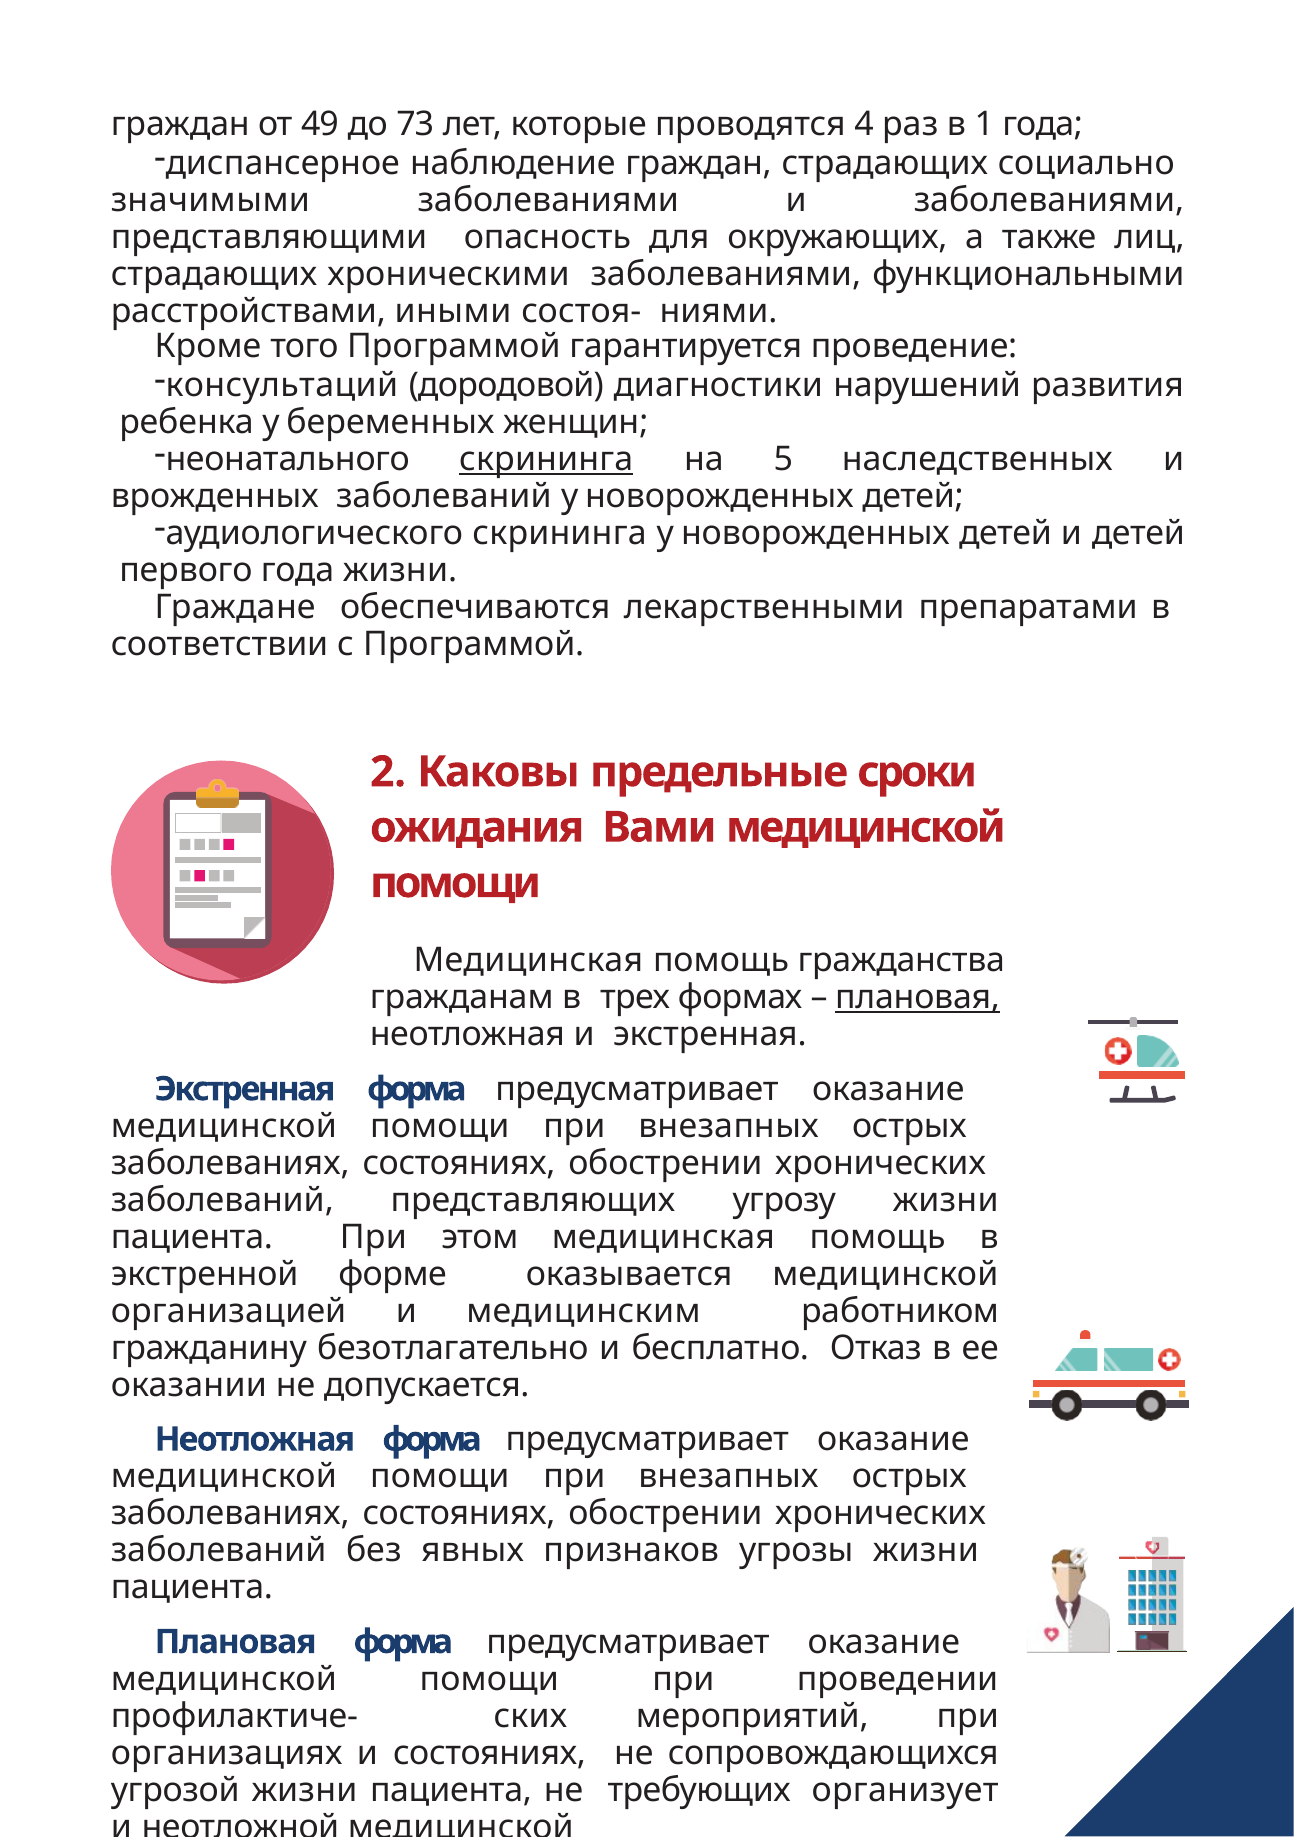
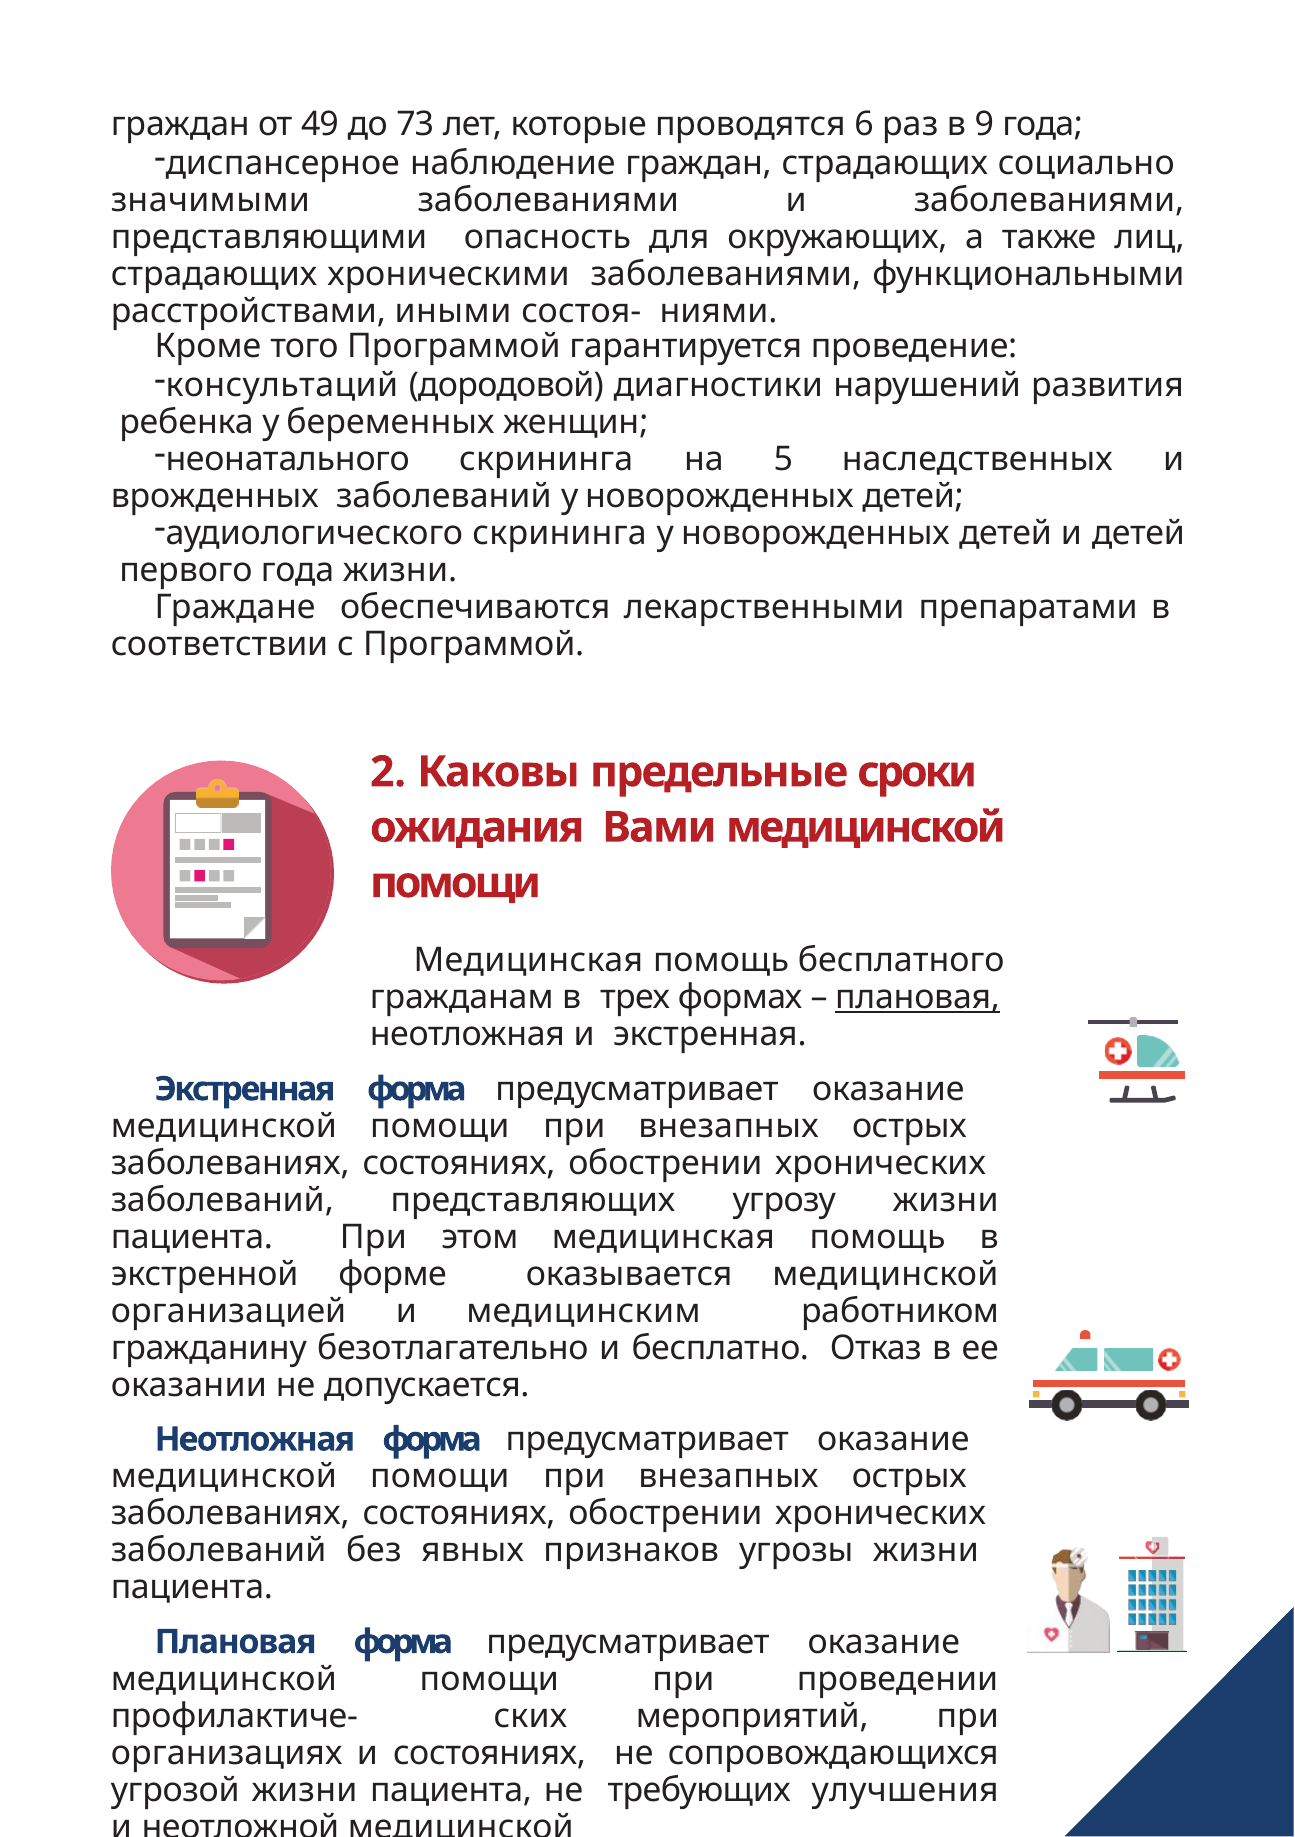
4: 4 -> 6
1: 1 -> 9
скрининга at (546, 459) underline: present -> none
гражданства: гражданства -> бесплатного
организует: организует -> улучшения
